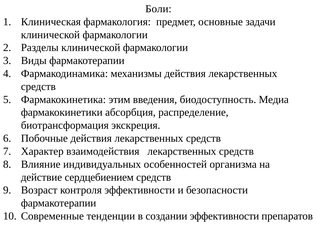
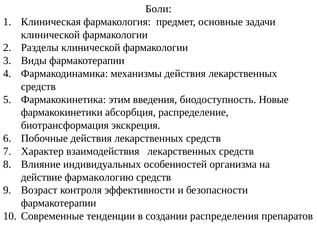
Медиа: Медиа -> Новые
сердцебиением: сердцебиением -> фармакологию
создании эффективности: эффективности -> распределения
